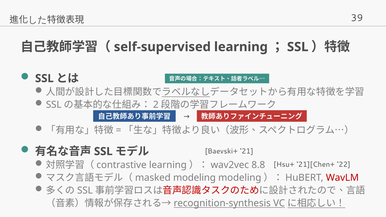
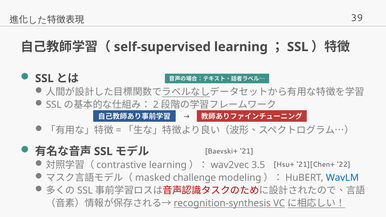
8.8: 8.8 -> 3.5
modeling at (194, 178): modeling -> challenge
WavLM colour: red -> blue
